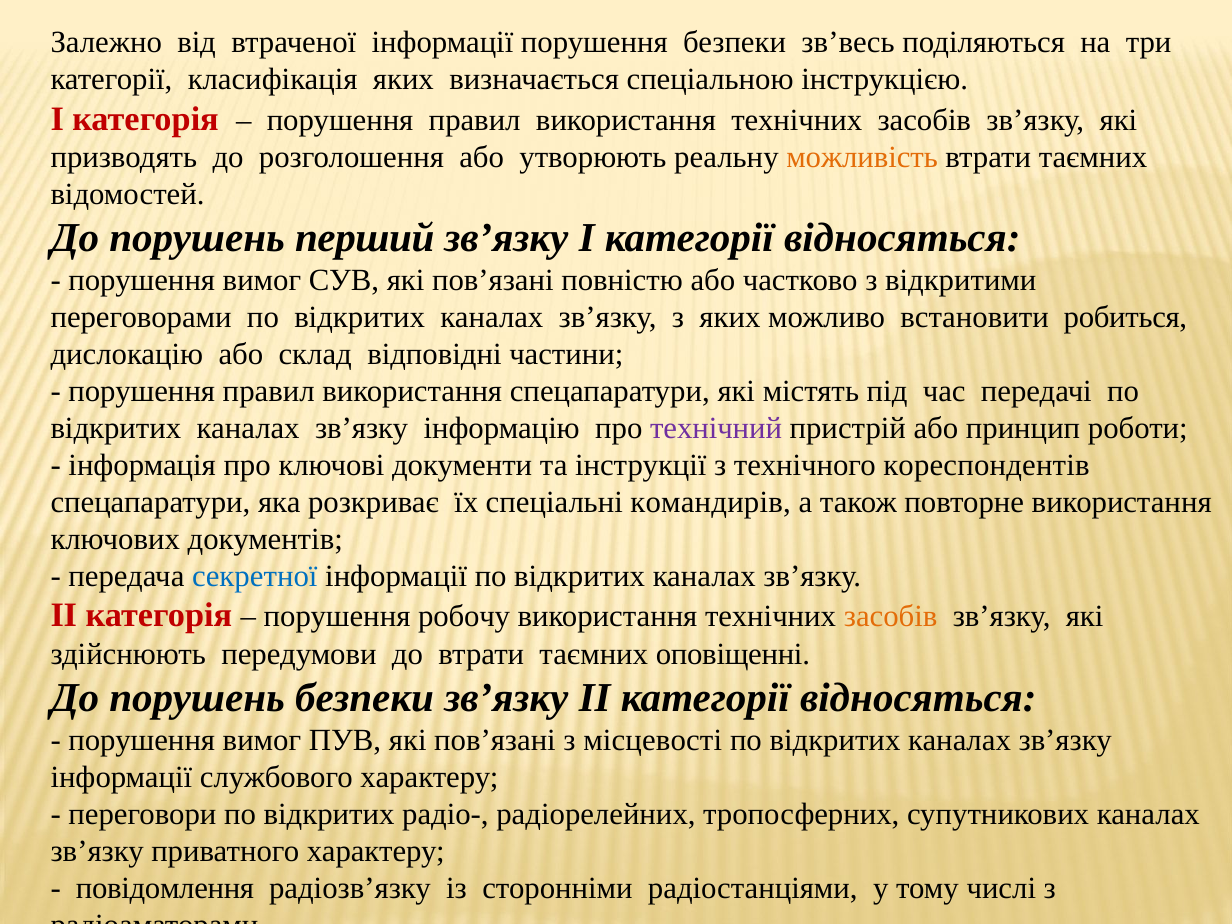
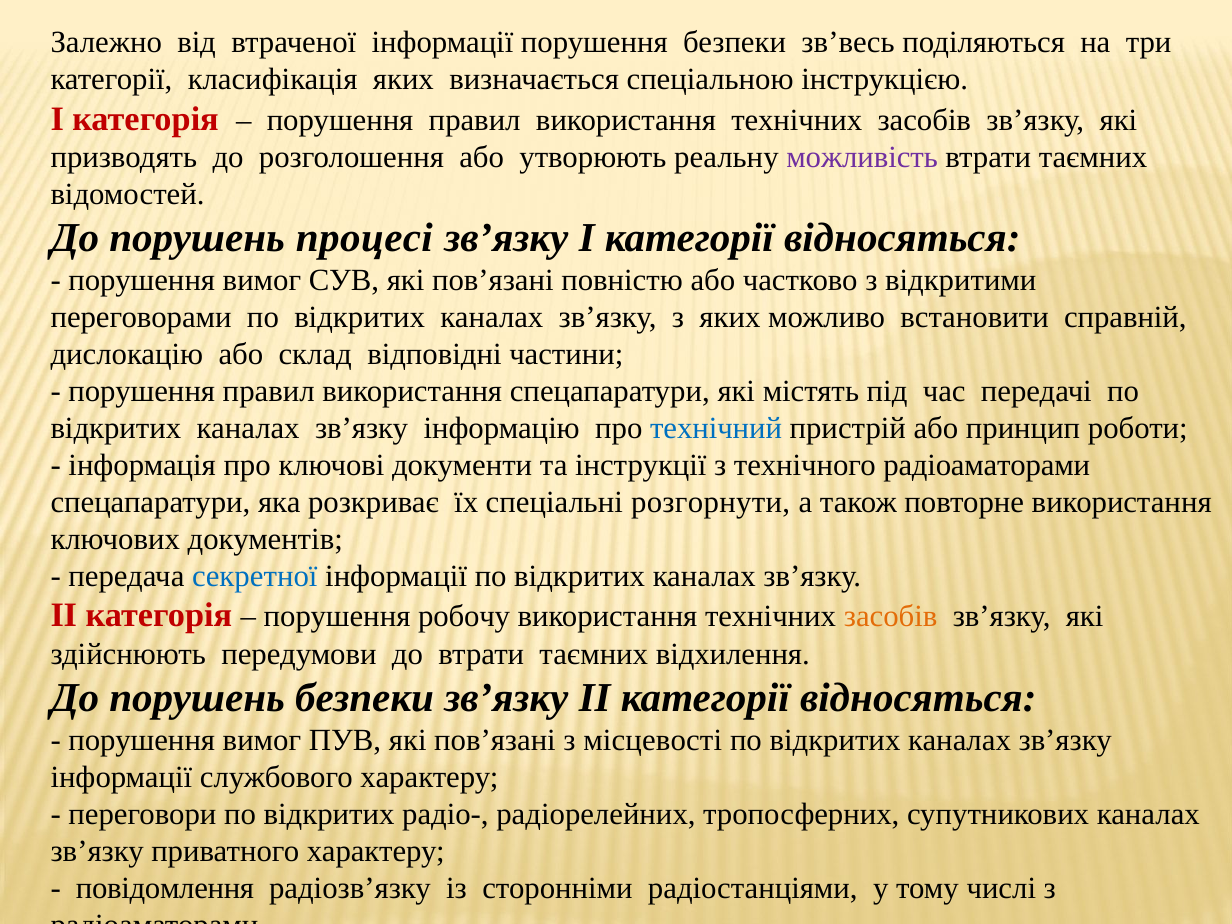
можливість colour: orange -> purple
перший: перший -> процесі
робиться: робиться -> справній
технічний colour: purple -> blue
технічного кореспондентів: кореспондентів -> радіоаматорами
командирів: командирів -> розгорнути
оповіщенні: оповіщенні -> відхилення
